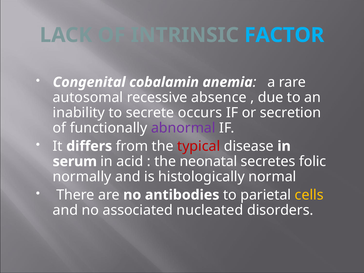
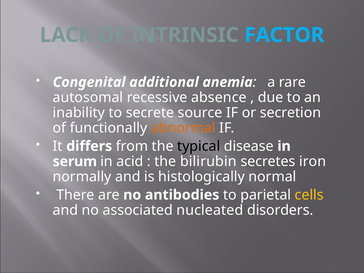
cobalamin: cobalamin -> additional
occurs: occurs -> source
abnormal colour: purple -> orange
typical colour: red -> black
neonatal: neonatal -> bilirubin
folic: folic -> iron
